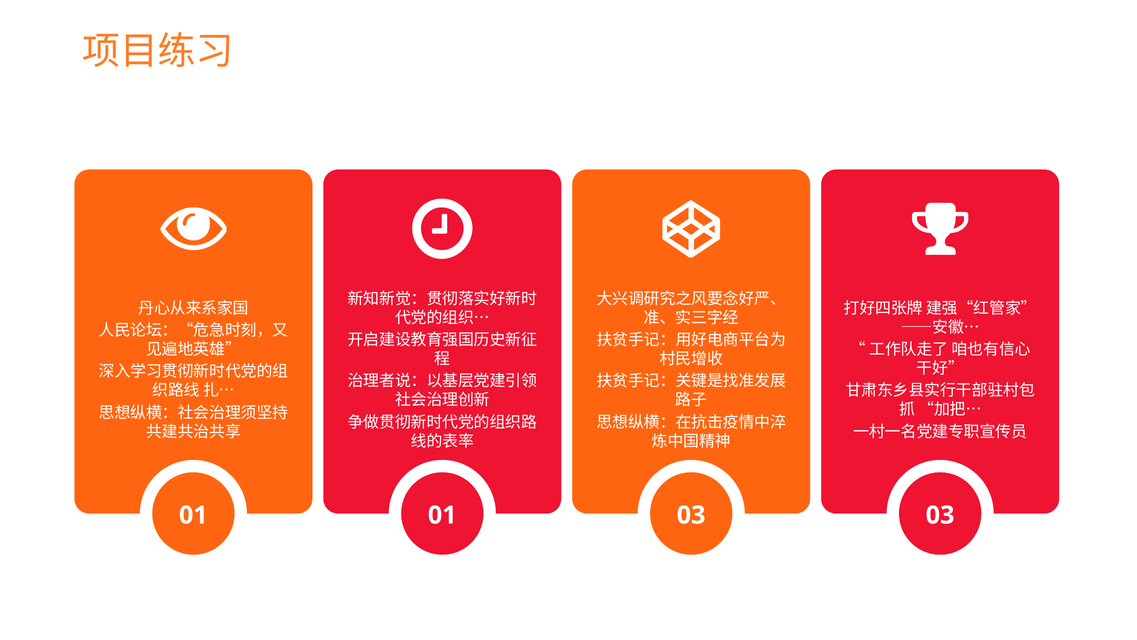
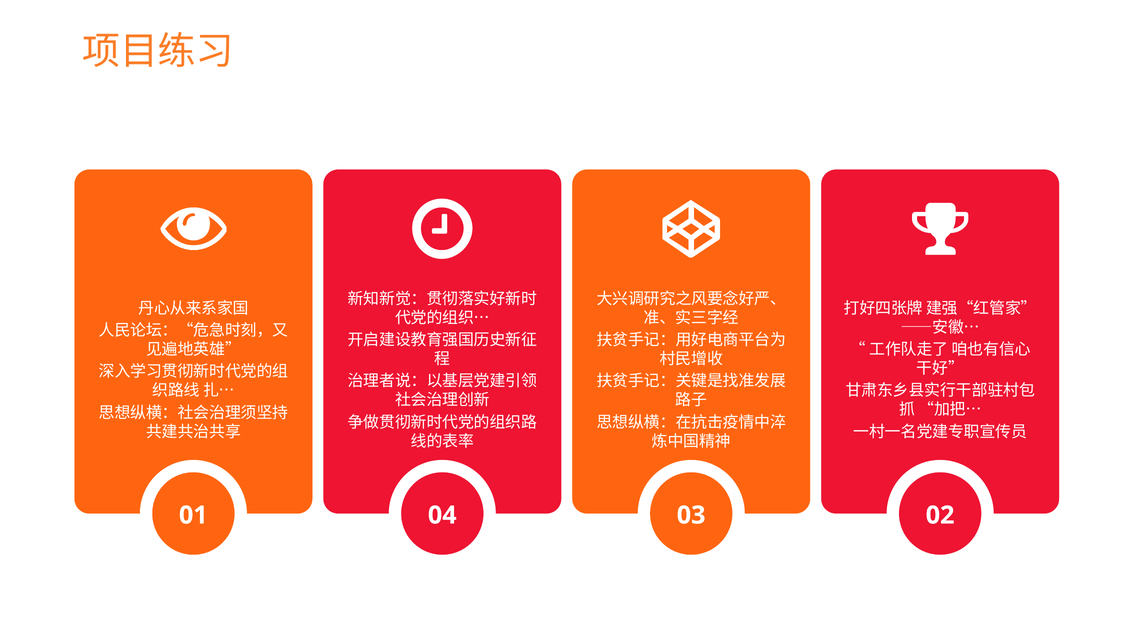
01 01: 01 -> 04
03 03: 03 -> 02
